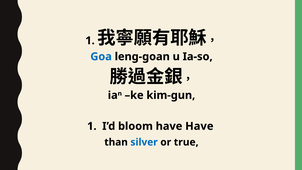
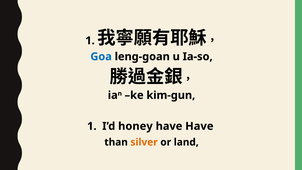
bloom: bloom -> honey
silver colour: blue -> orange
true: true -> land
